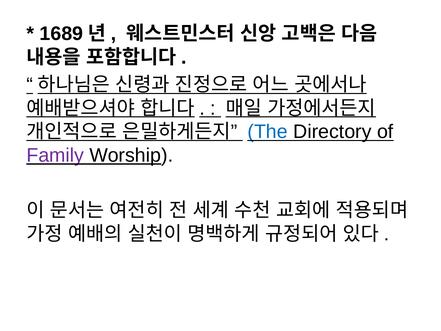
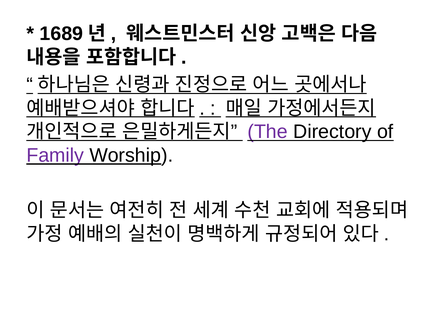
The colour: blue -> purple
